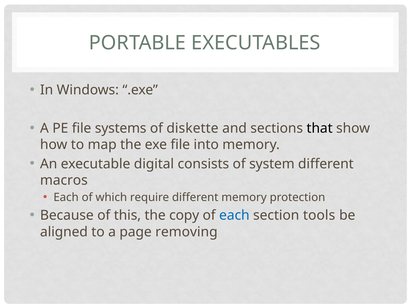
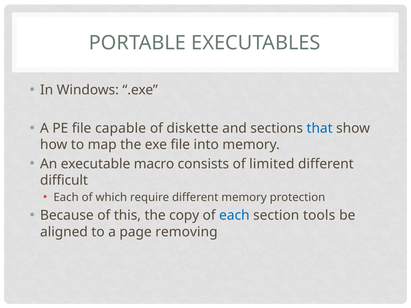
systems: systems -> capable
that colour: black -> blue
digital: digital -> macro
system: system -> limited
macros: macros -> difficult
